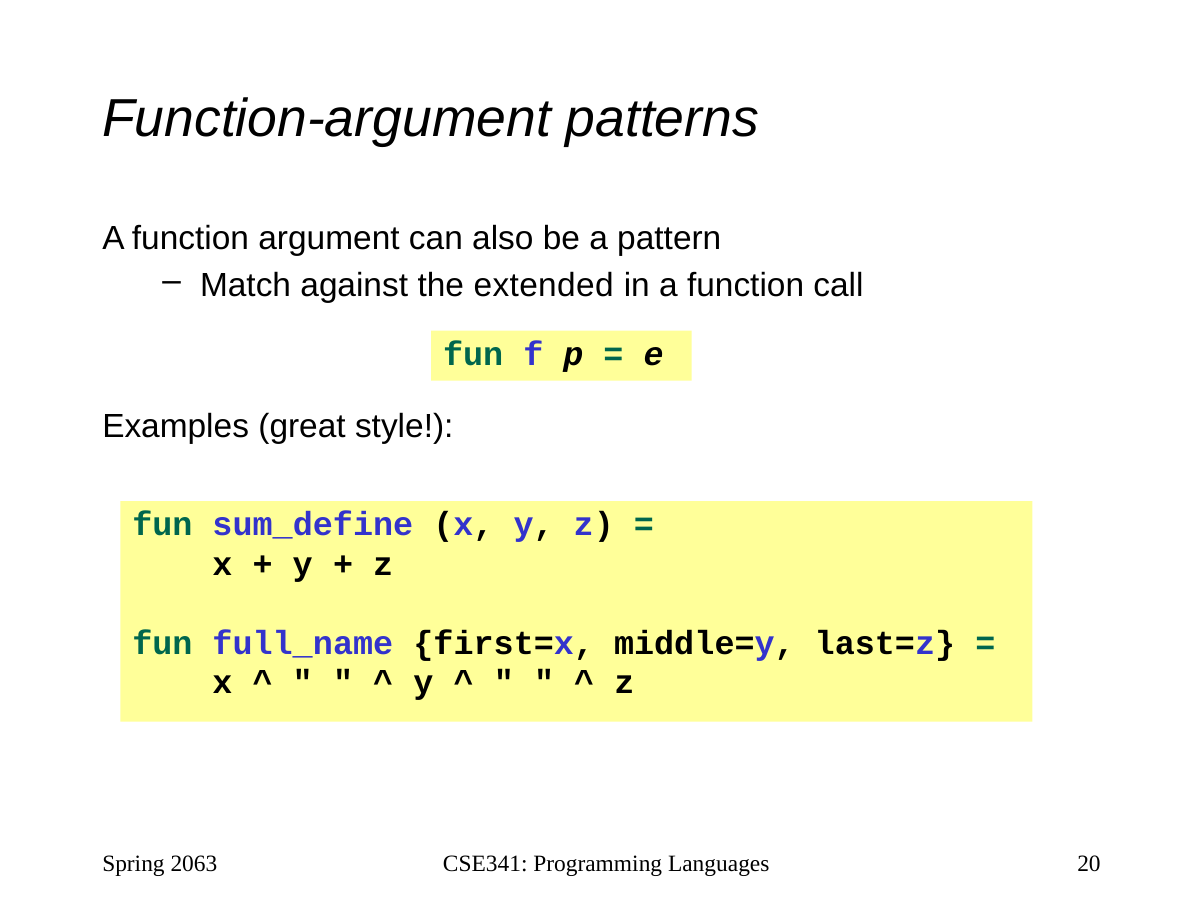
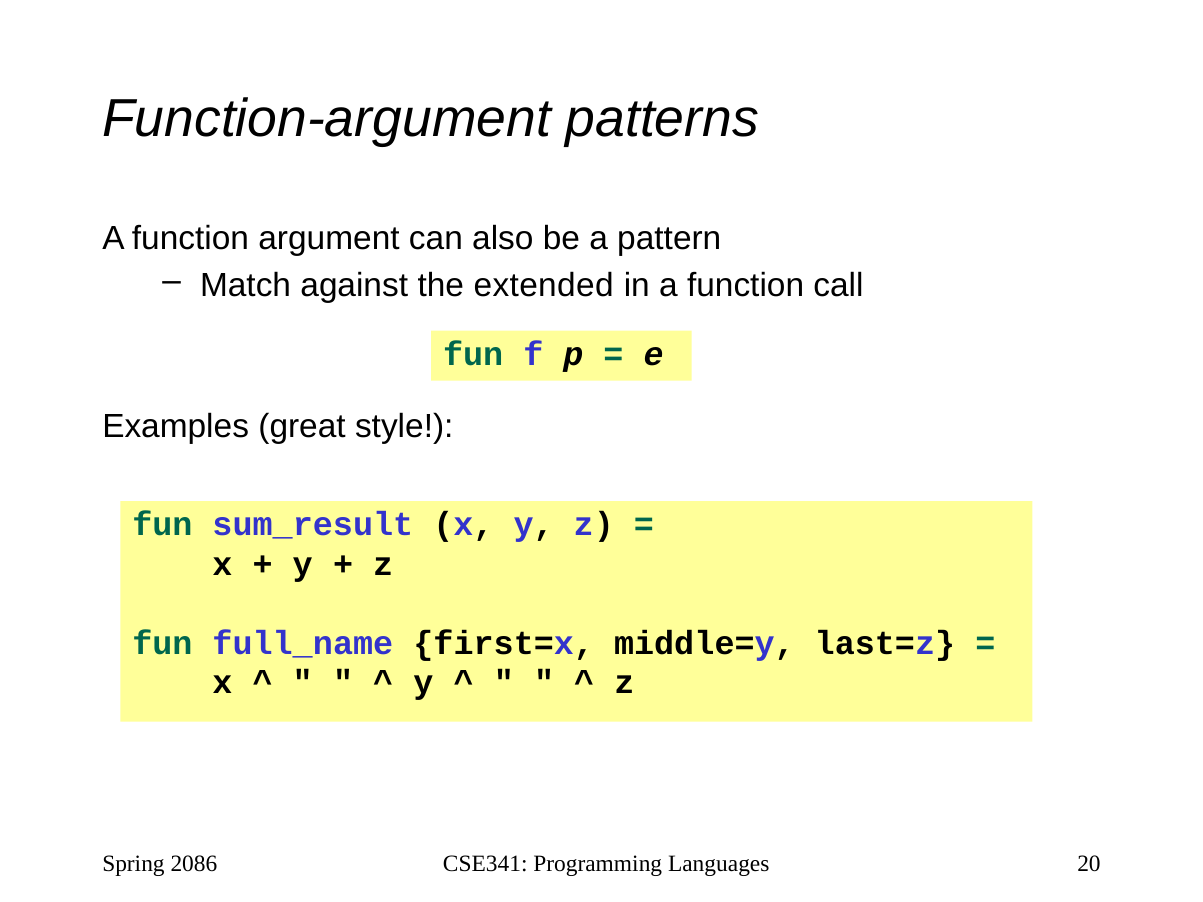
sum_define: sum_define -> sum_result
2063: 2063 -> 2086
